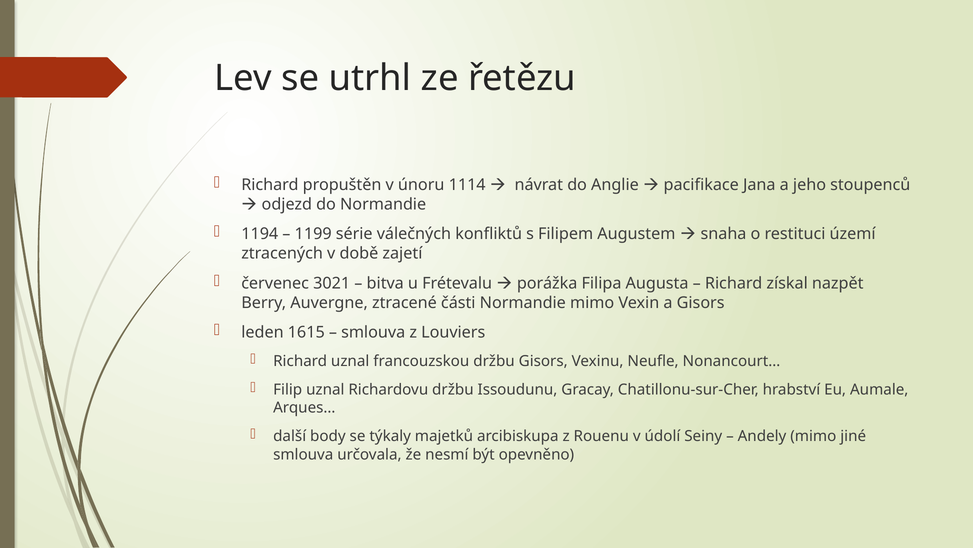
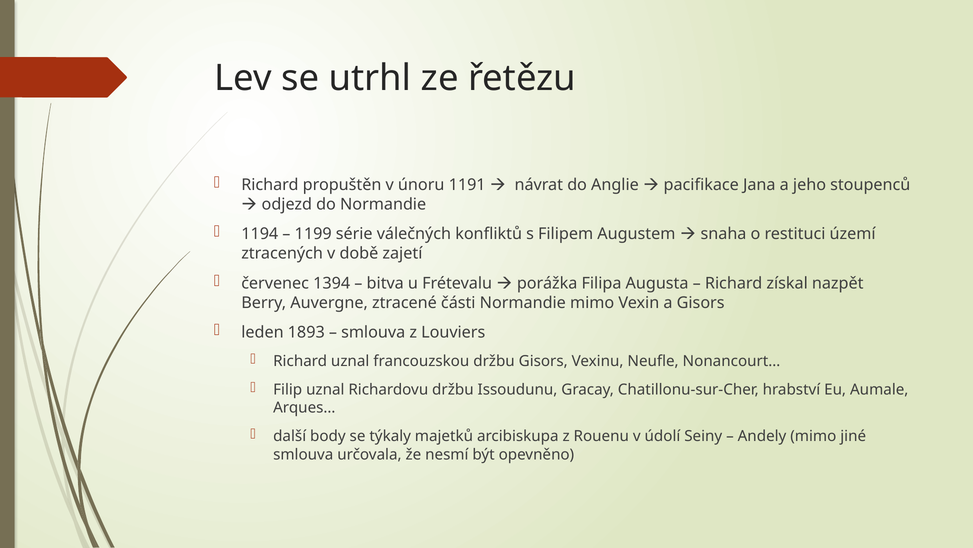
1114: 1114 -> 1191
3021: 3021 -> 1394
1615: 1615 -> 1893
